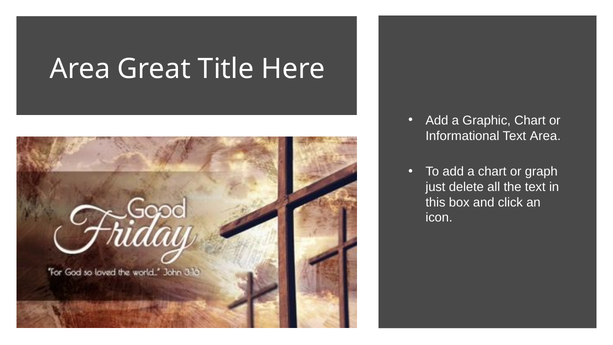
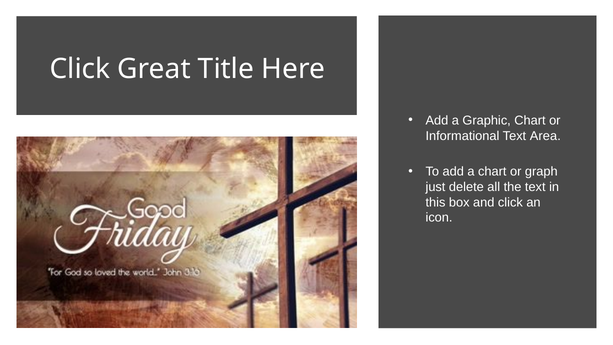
Area at (80, 69): Area -> Click
